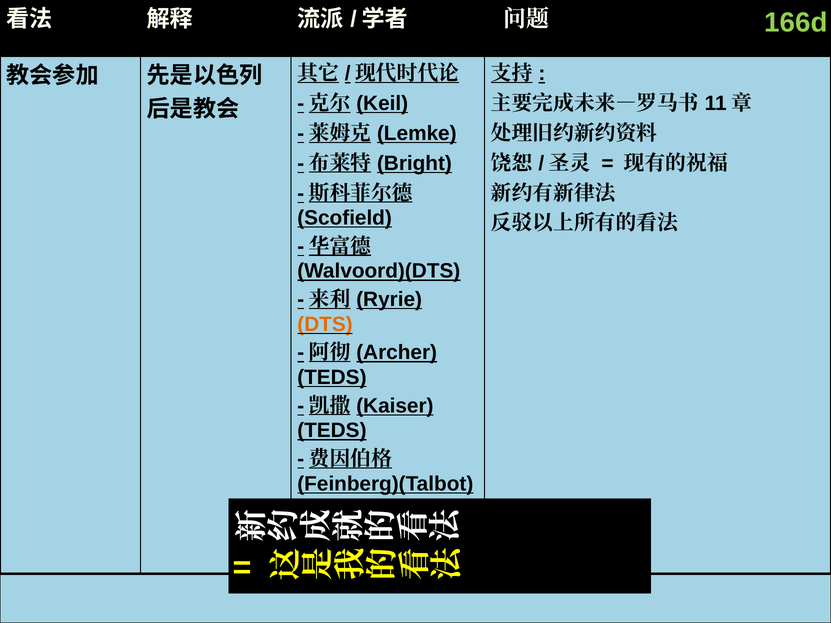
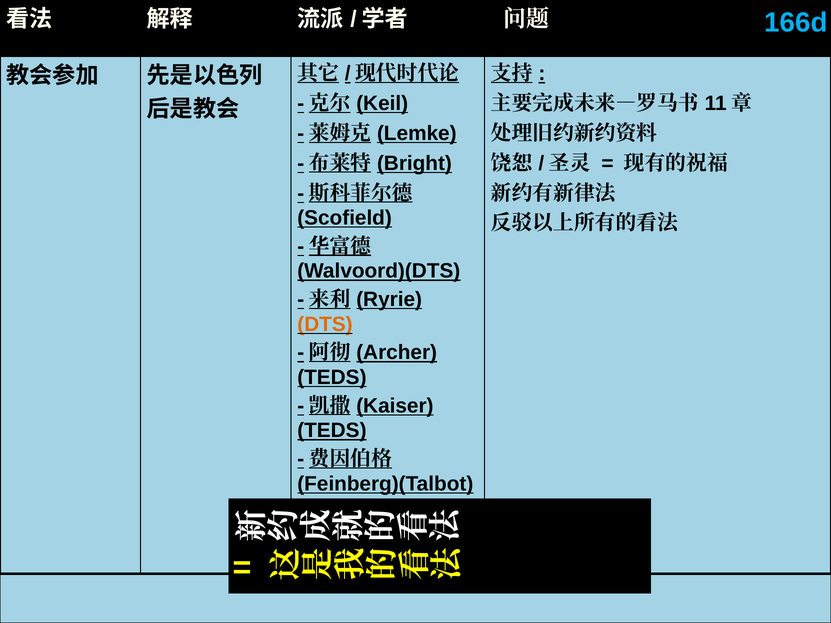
166d colour: light green -> light blue
